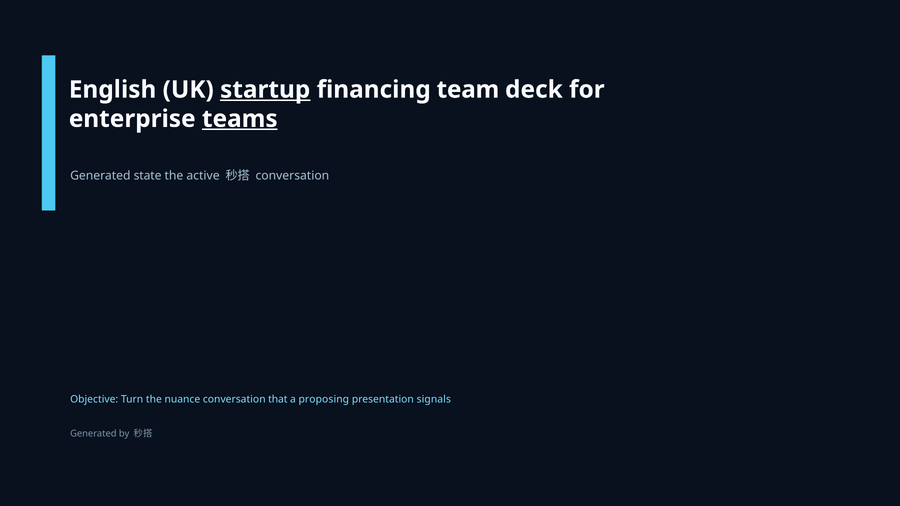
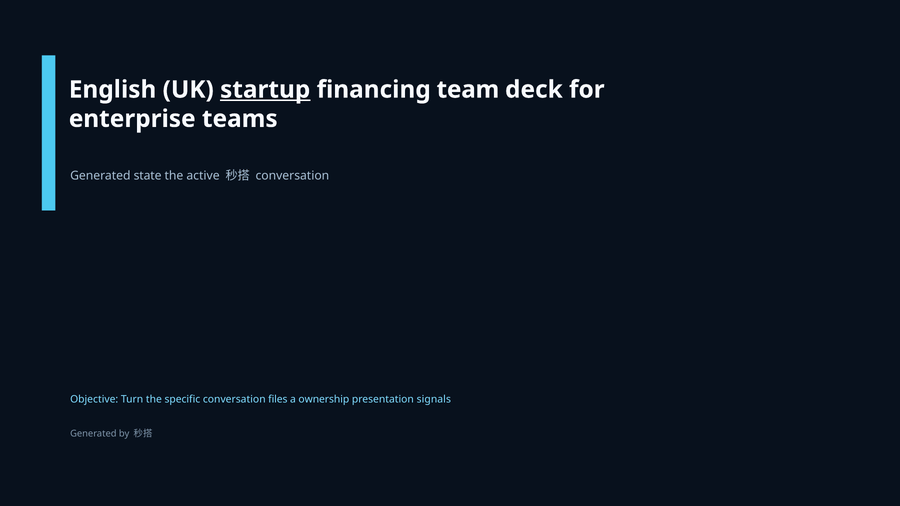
teams underline: present -> none
nuance: nuance -> specific
that: that -> files
proposing: proposing -> ownership
